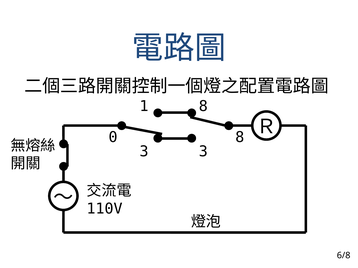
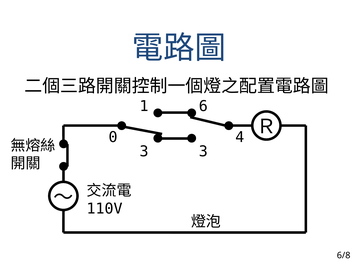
1 8: 8 -> 6
0 8: 8 -> 4
